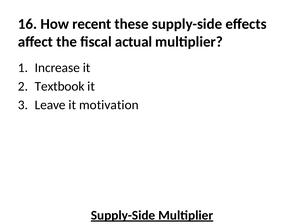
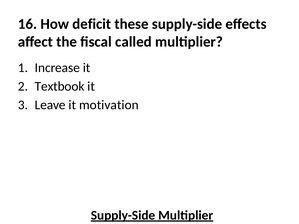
recent: recent -> deficit
actual: actual -> called
